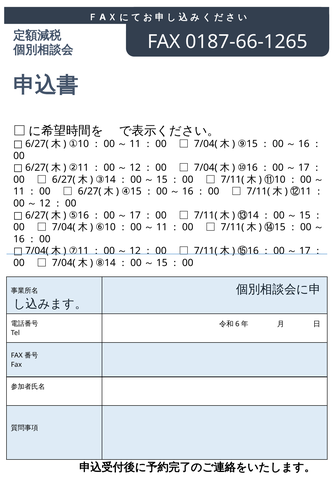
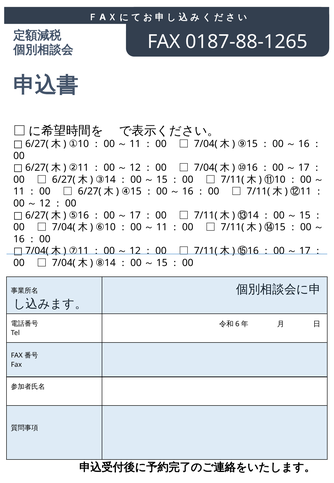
0187-66-1265: 0187-66-1265 -> 0187-88-1265
